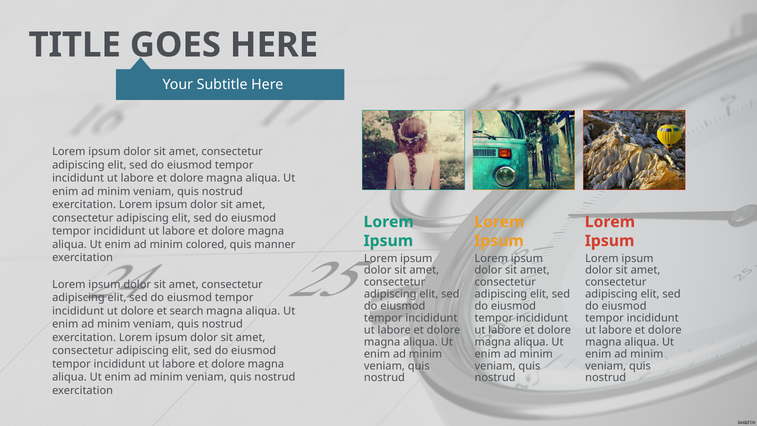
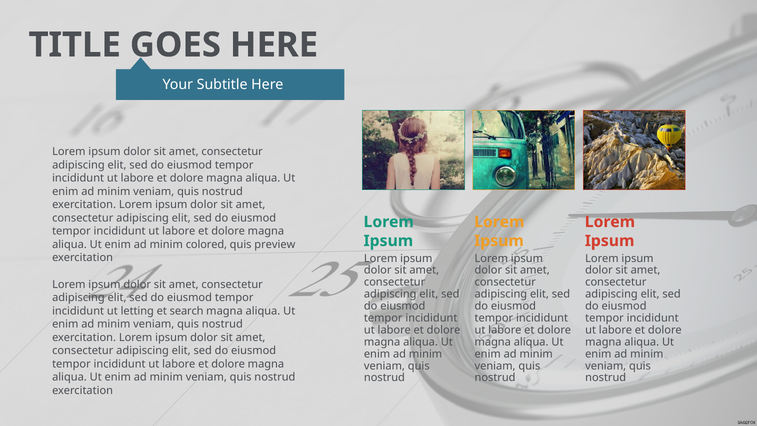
manner: manner -> preview
ut dolore: dolore -> letting
